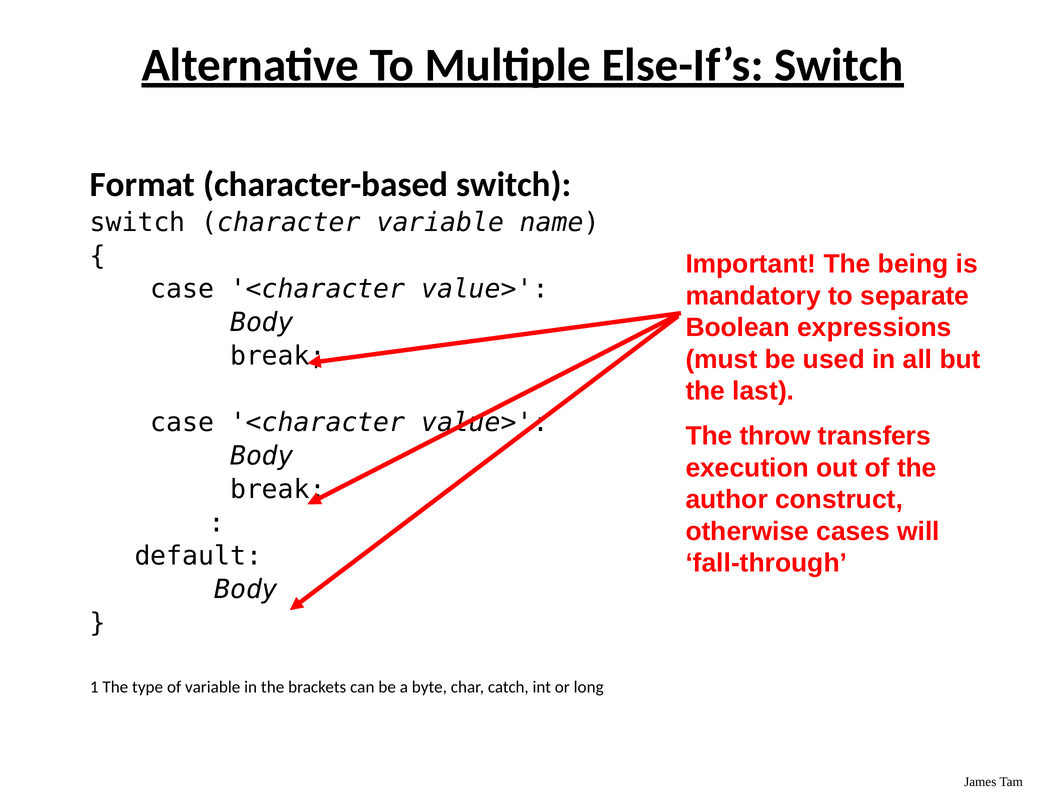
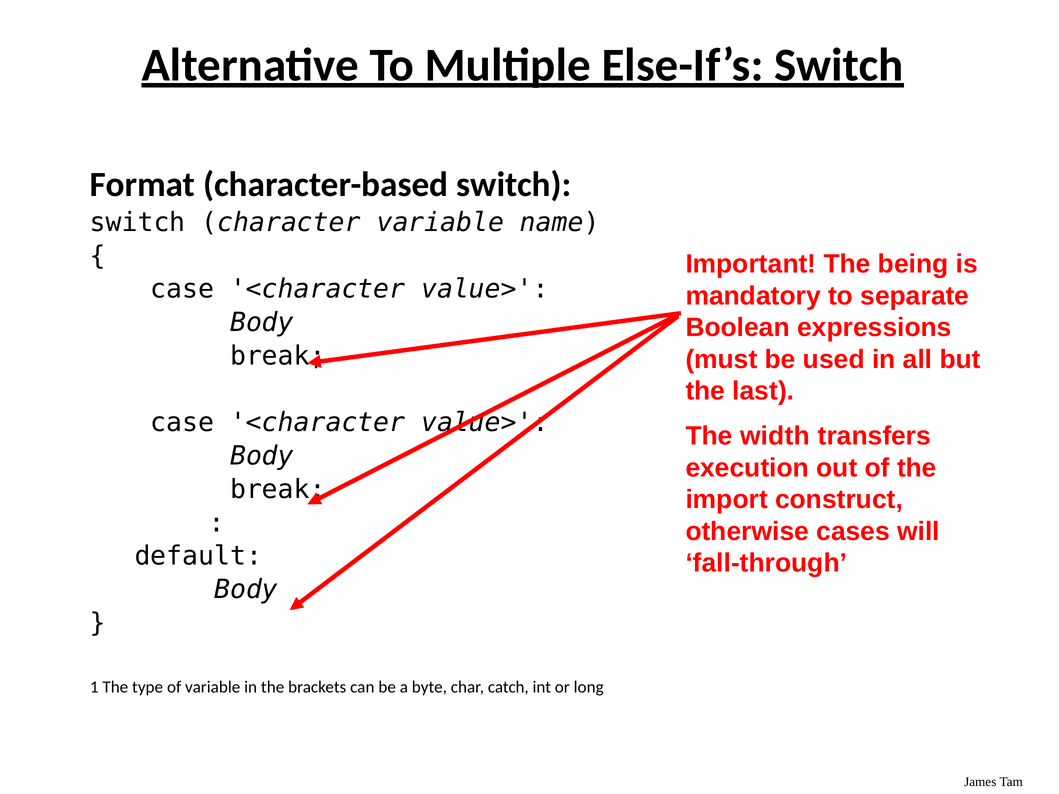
throw: throw -> width
author: author -> import
